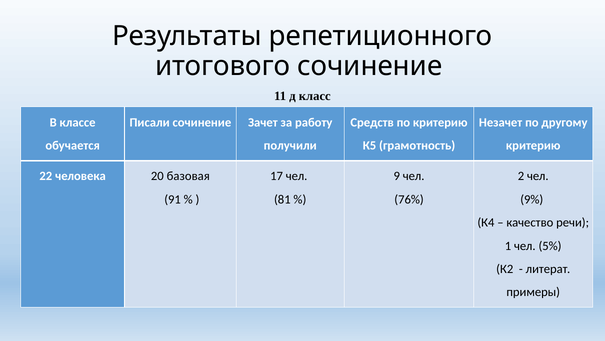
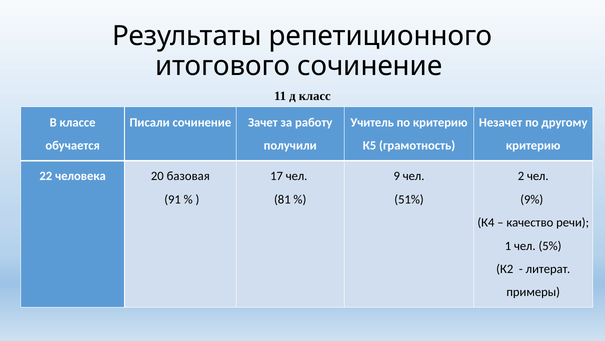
Средств: Средств -> Учитель
76%: 76% -> 51%
